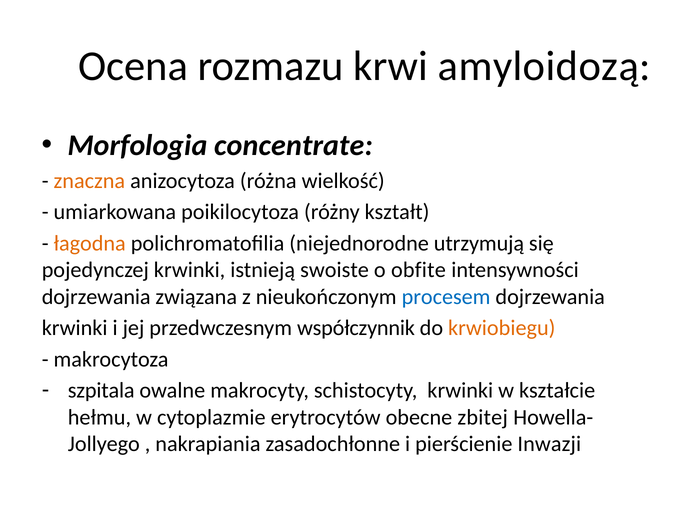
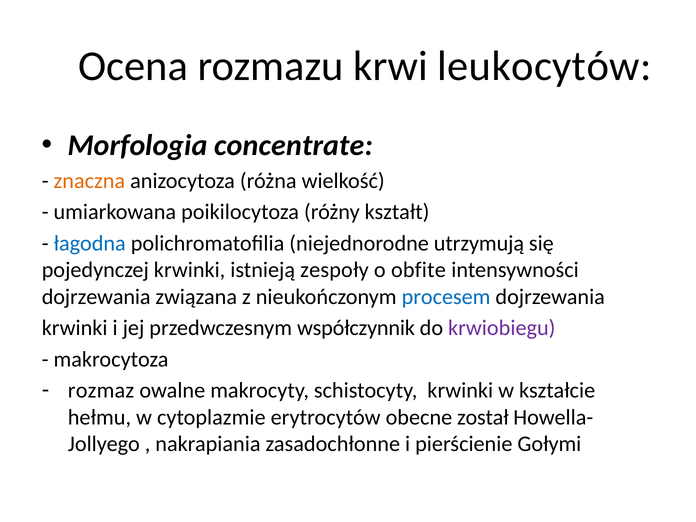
amyloidozą: amyloidozą -> leukocytów
łagodna colour: orange -> blue
swoiste: swoiste -> zespoły
krwiobiegu colour: orange -> purple
szpitala: szpitala -> rozmaz
zbitej: zbitej -> został
Inwazji: Inwazji -> Gołymi
